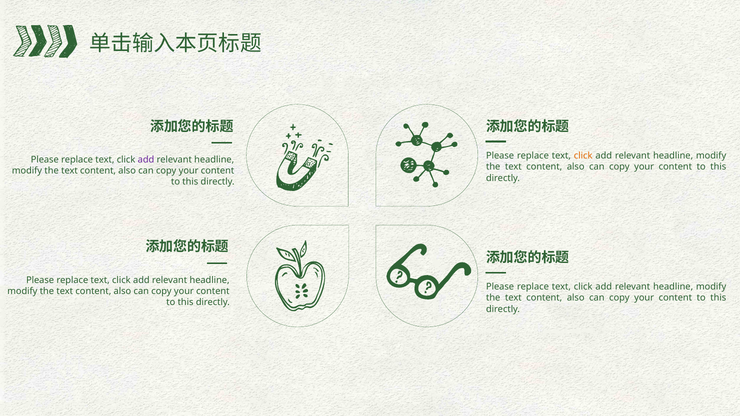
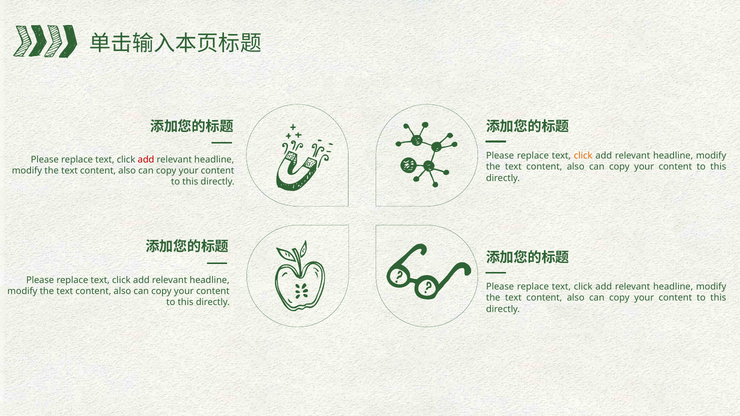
add at (146, 160) colour: purple -> red
